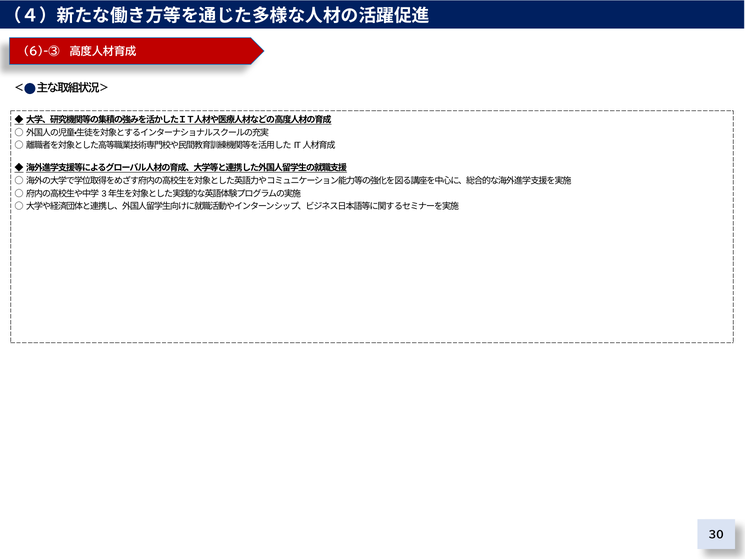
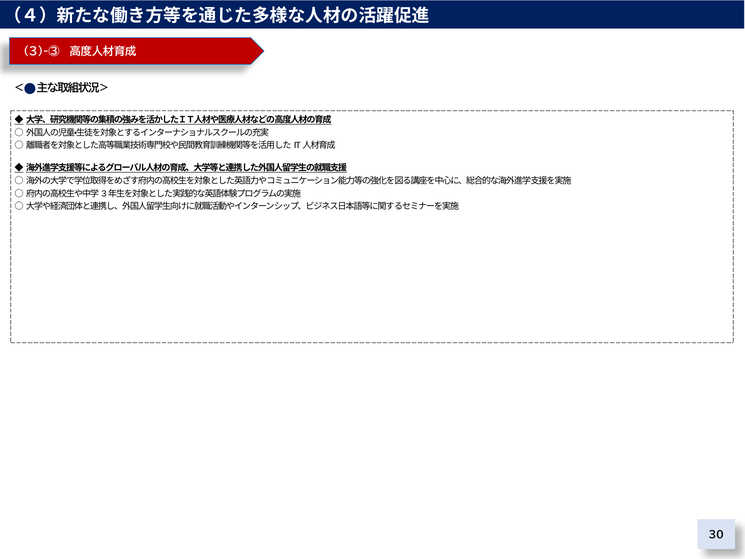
6)-③: 6)-③ -> 3)-③
